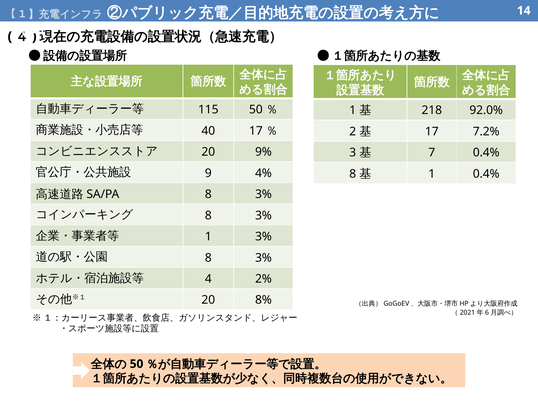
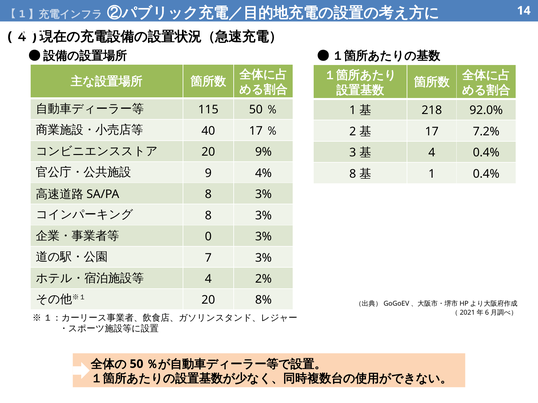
7 at (432, 153): 7 -> 4
1 at (208, 237): 1 -> 0
8 at (208, 258): 8 -> 7
